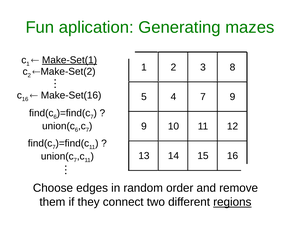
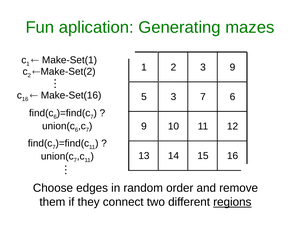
Make-Set(1 underline: present -> none
3 8: 8 -> 9
5 4: 4 -> 3
7 9: 9 -> 6
